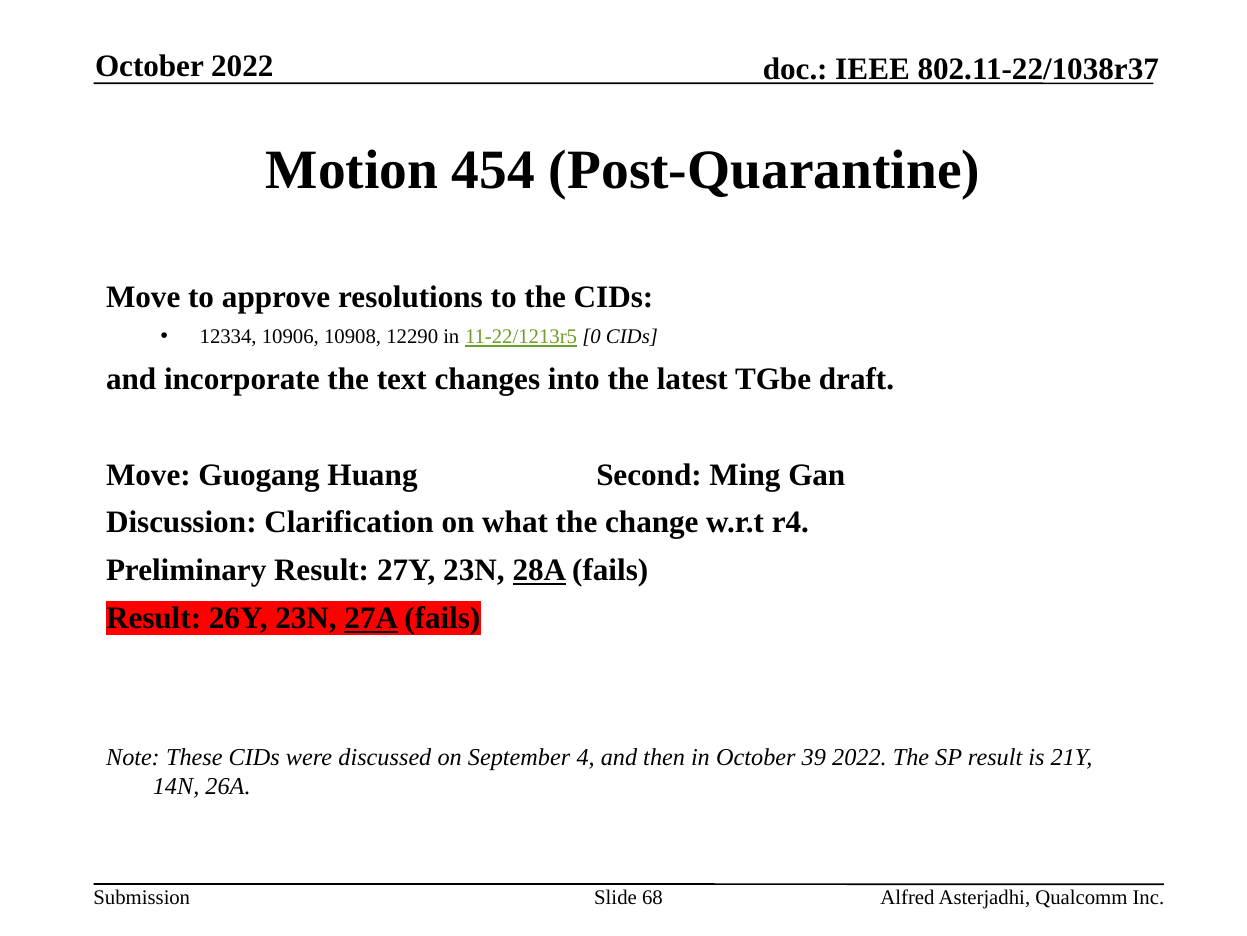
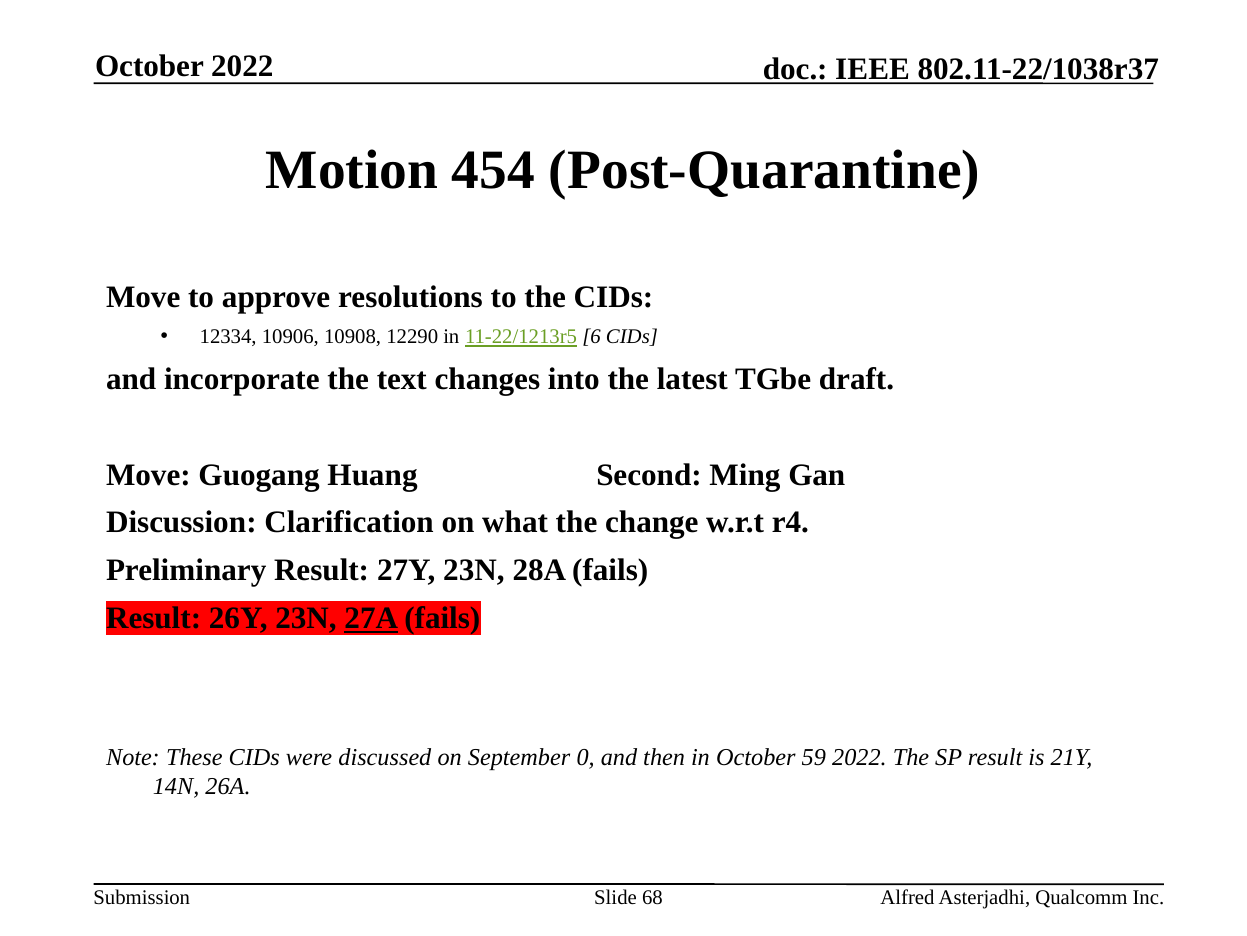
0: 0 -> 6
28A underline: present -> none
4: 4 -> 0
39: 39 -> 59
